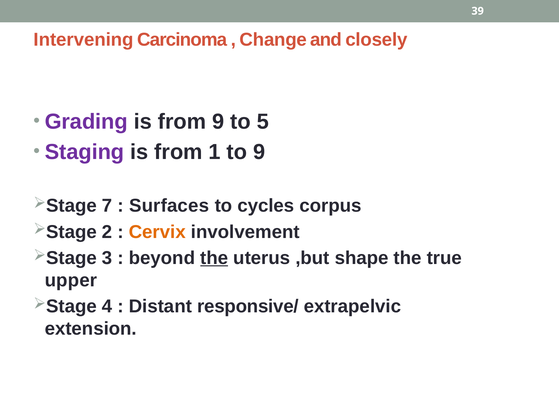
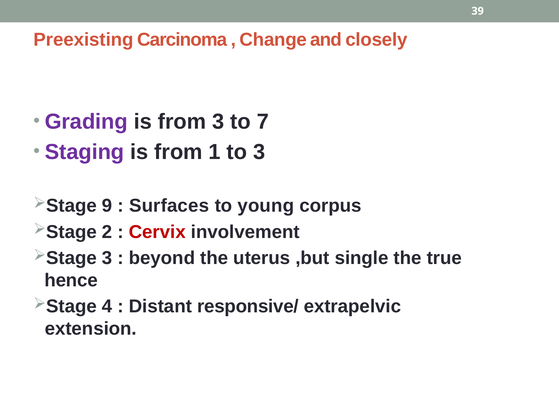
Intervening: Intervening -> Preexisting
from 9: 9 -> 3
5: 5 -> 7
to 9: 9 -> 3
7: 7 -> 9
cycles: cycles -> young
Cervix colour: orange -> red
the at (214, 258) underline: present -> none
shape: shape -> single
upper: upper -> hence
